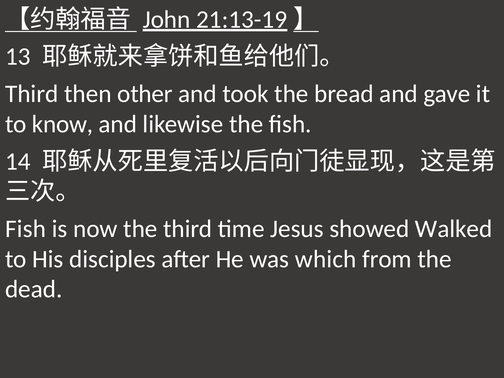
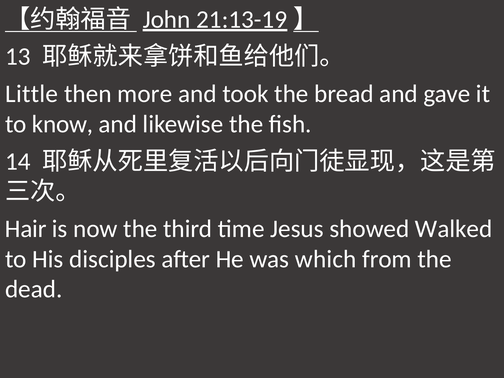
Third at (32, 94): Third -> Little
other: other -> more
Fish at (26, 229): Fish -> Hair
